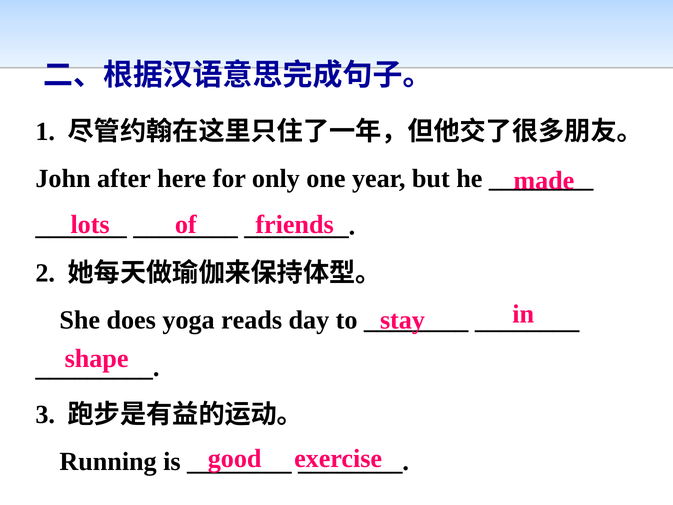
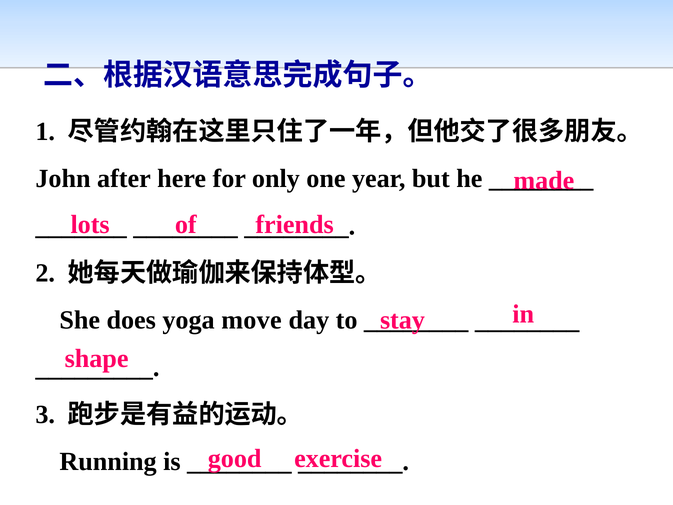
reads: reads -> move
